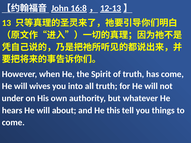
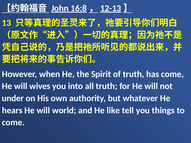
about: about -> world
this: this -> like
